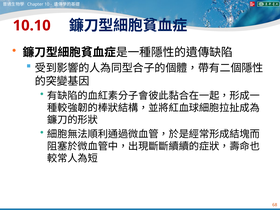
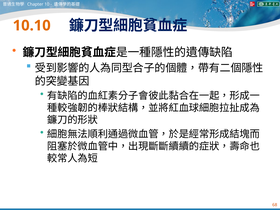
10.10 colour: red -> orange
